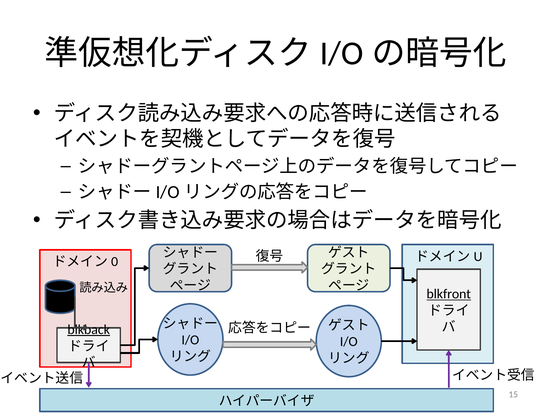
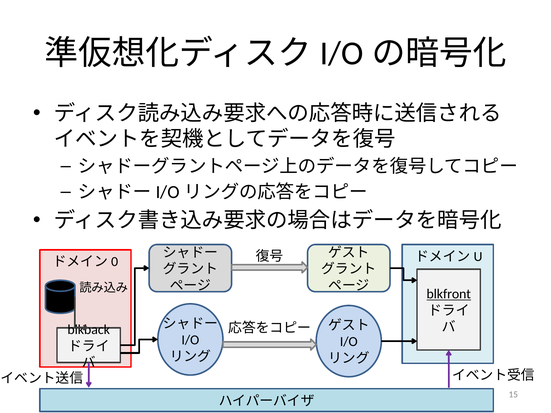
blkback underline: present -> none
